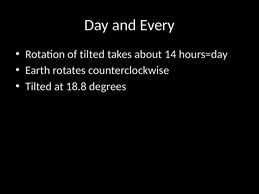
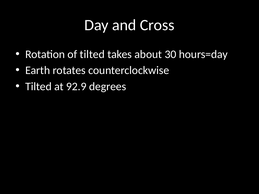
Every: Every -> Cross
14: 14 -> 30
18.8: 18.8 -> 92.9
